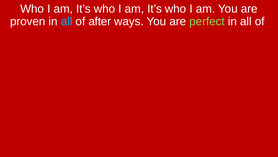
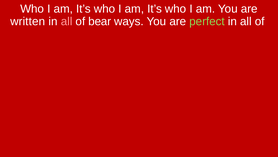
proven: proven -> written
all at (67, 21) colour: light blue -> pink
after: after -> bear
